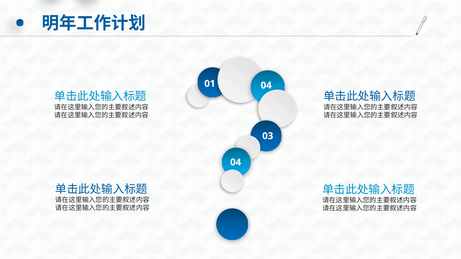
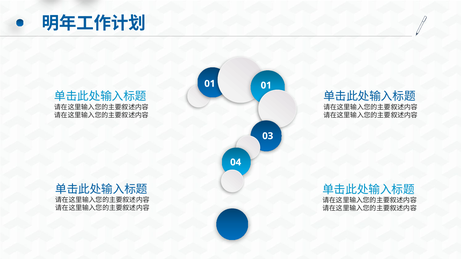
01 04: 04 -> 01
